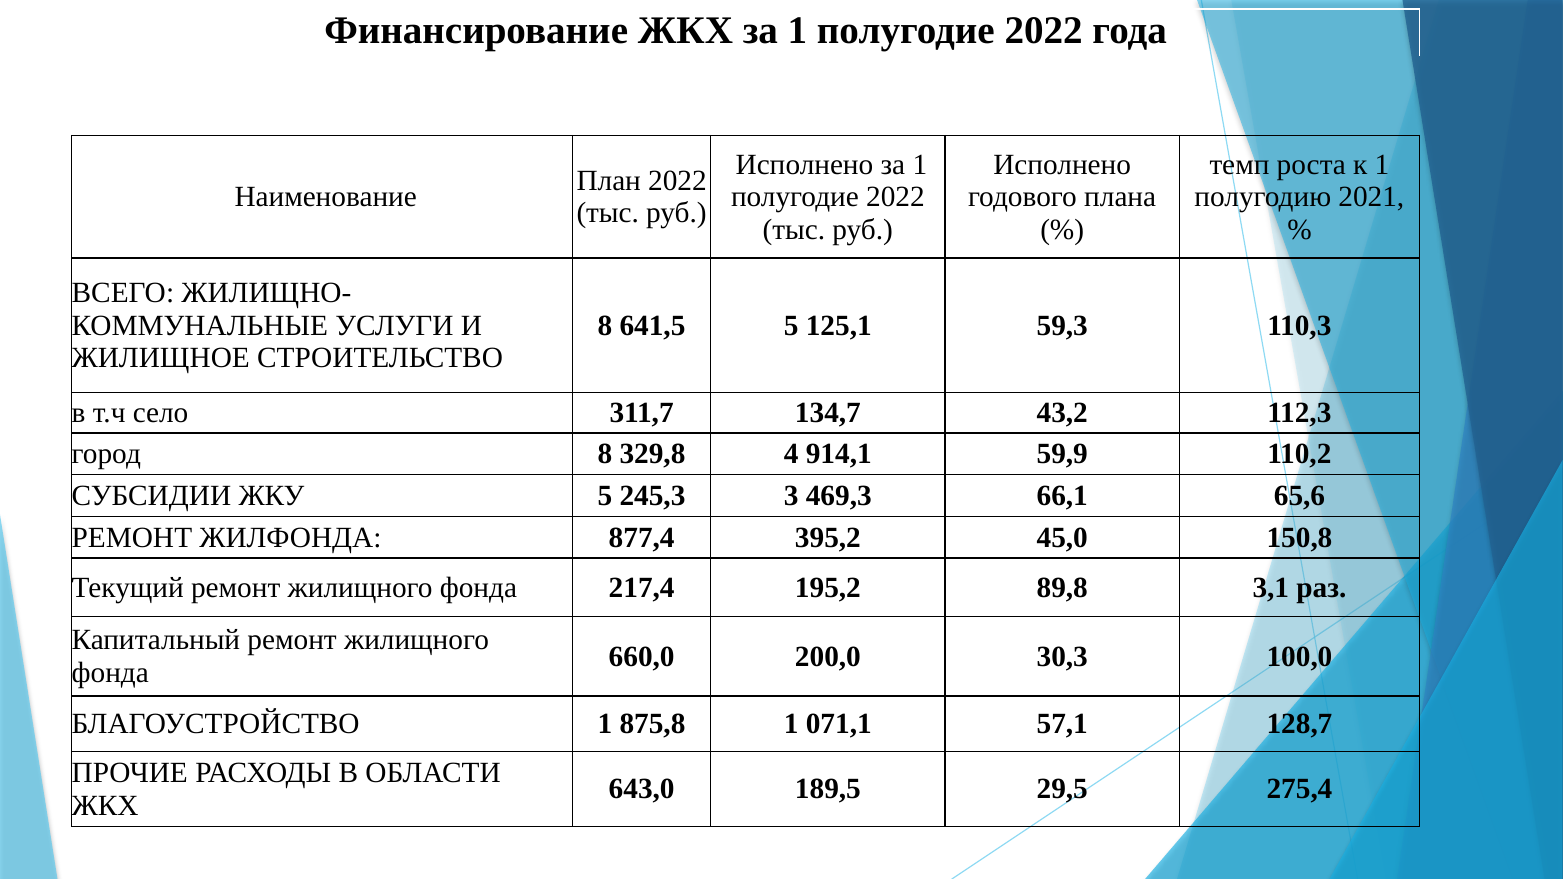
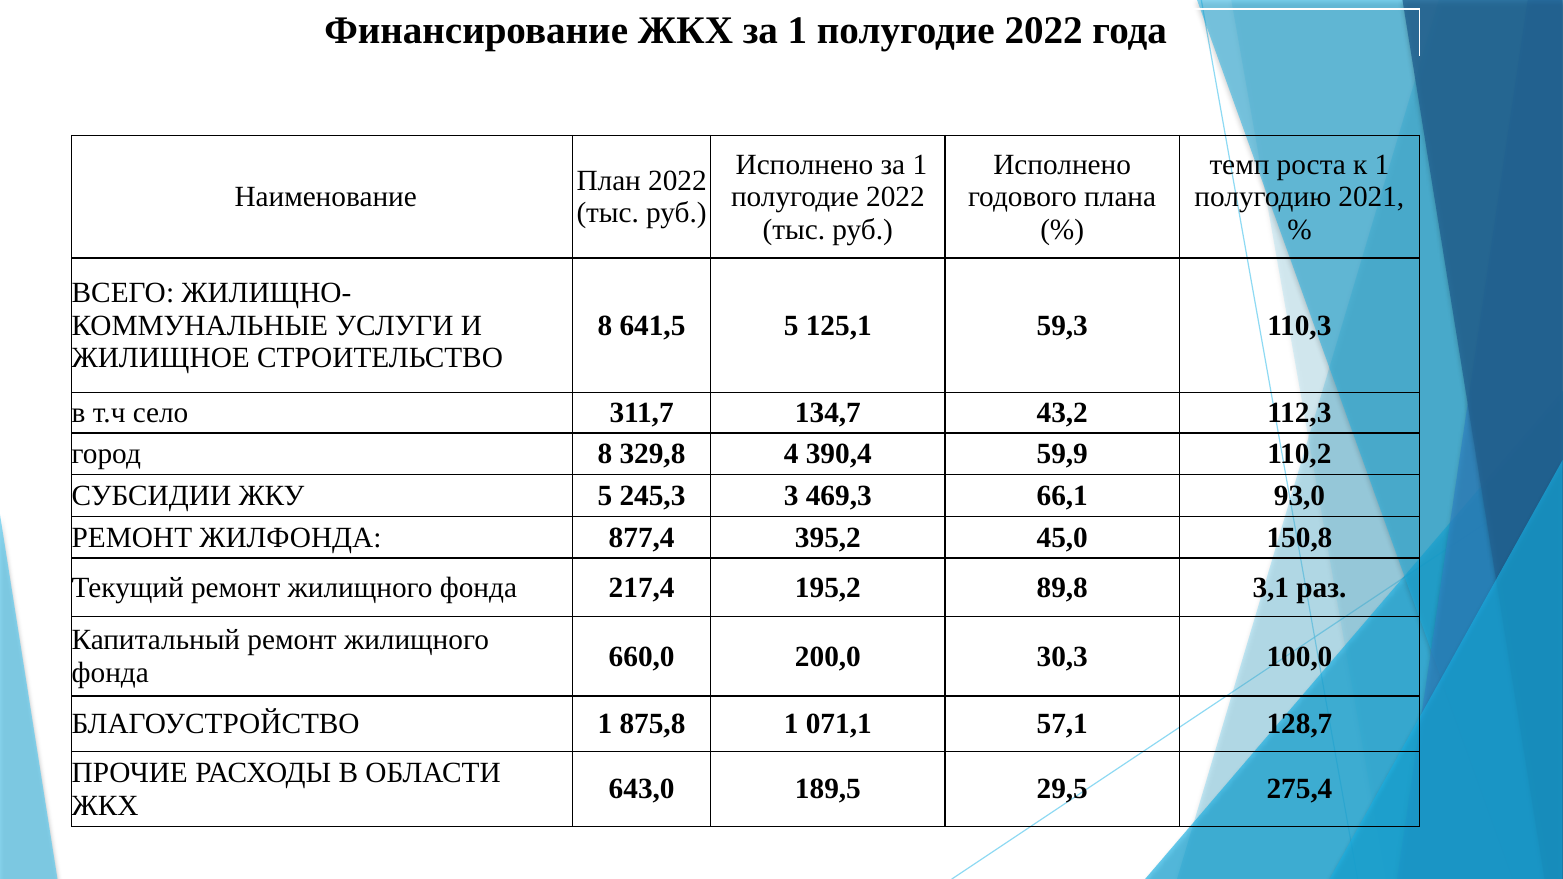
914,1: 914,1 -> 390,4
65,6: 65,6 -> 93,0
